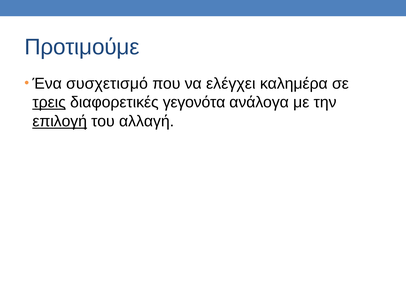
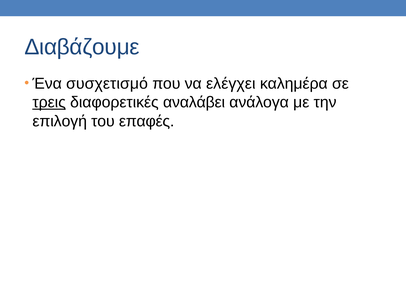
Προτιμούμε: Προτιμούμε -> Διαβάζουμε
γεγονότα: γεγονότα -> αναλάβει
επιλογή underline: present -> none
αλλαγή: αλλαγή -> επαφές
